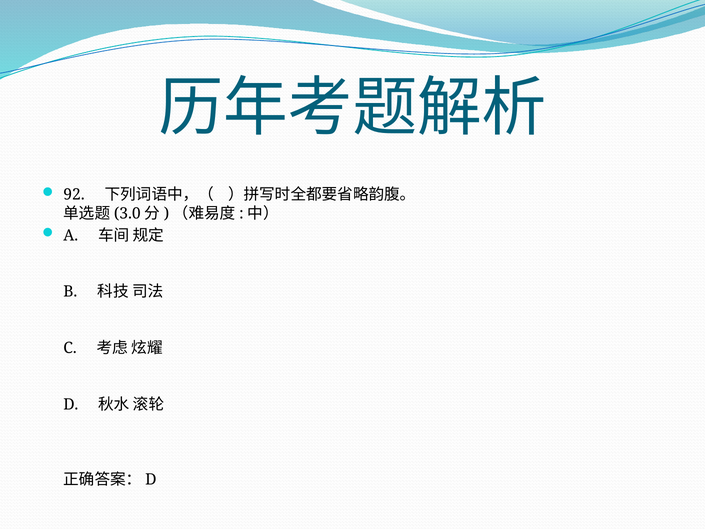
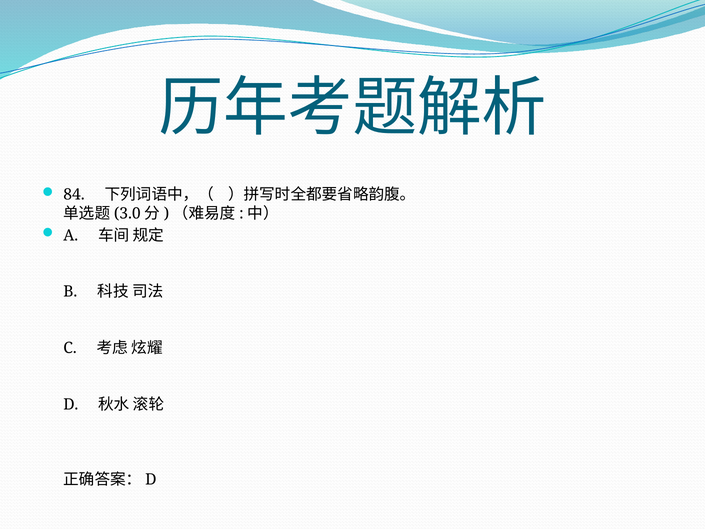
92: 92 -> 84
